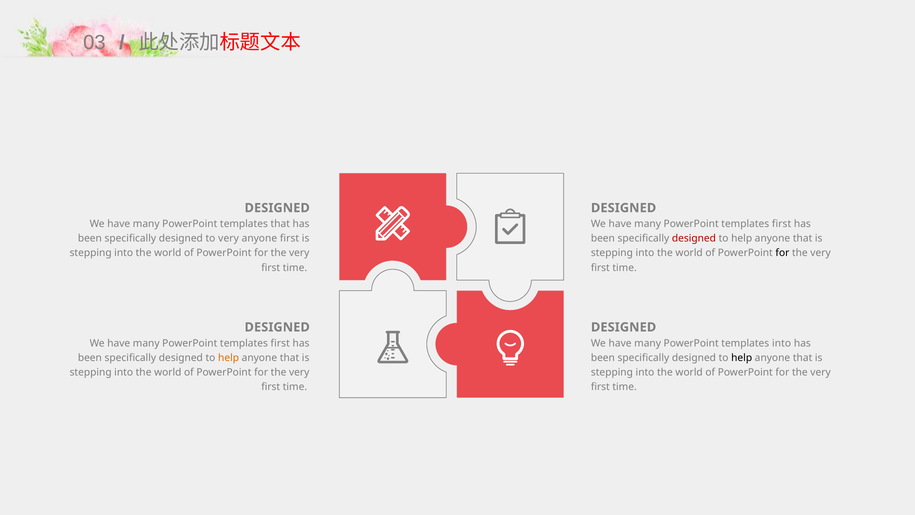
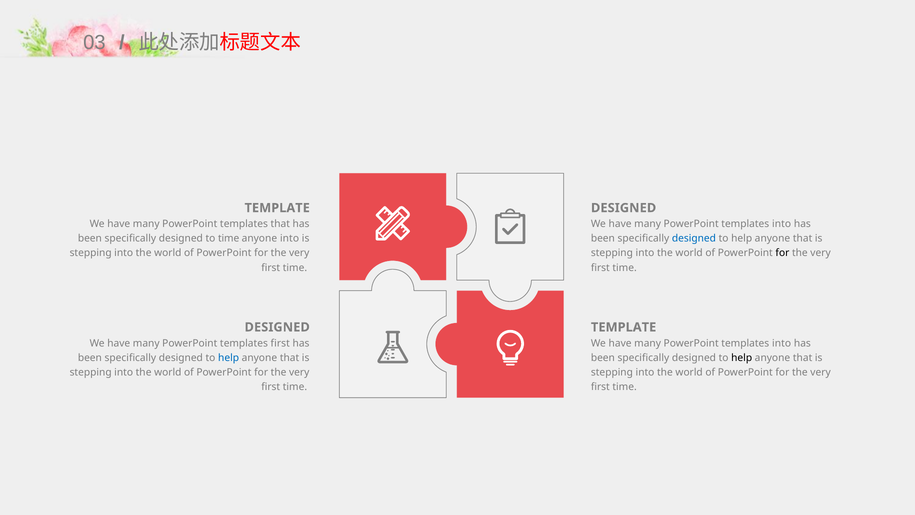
DESIGNED at (277, 208): DESIGNED -> TEMPLATE
first at (782, 224): first -> into
to very: very -> time
anyone first: first -> into
designed at (694, 238) colour: red -> blue
DESIGNED at (624, 327): DESIGNED -> TEMPLATE
help at (229, 358) colour: orange -> blue
